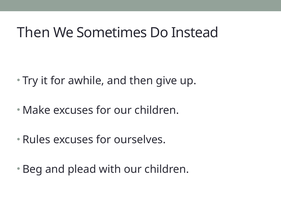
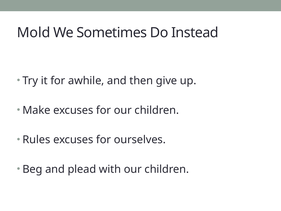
Then at (34, 33): Then -> Mold
